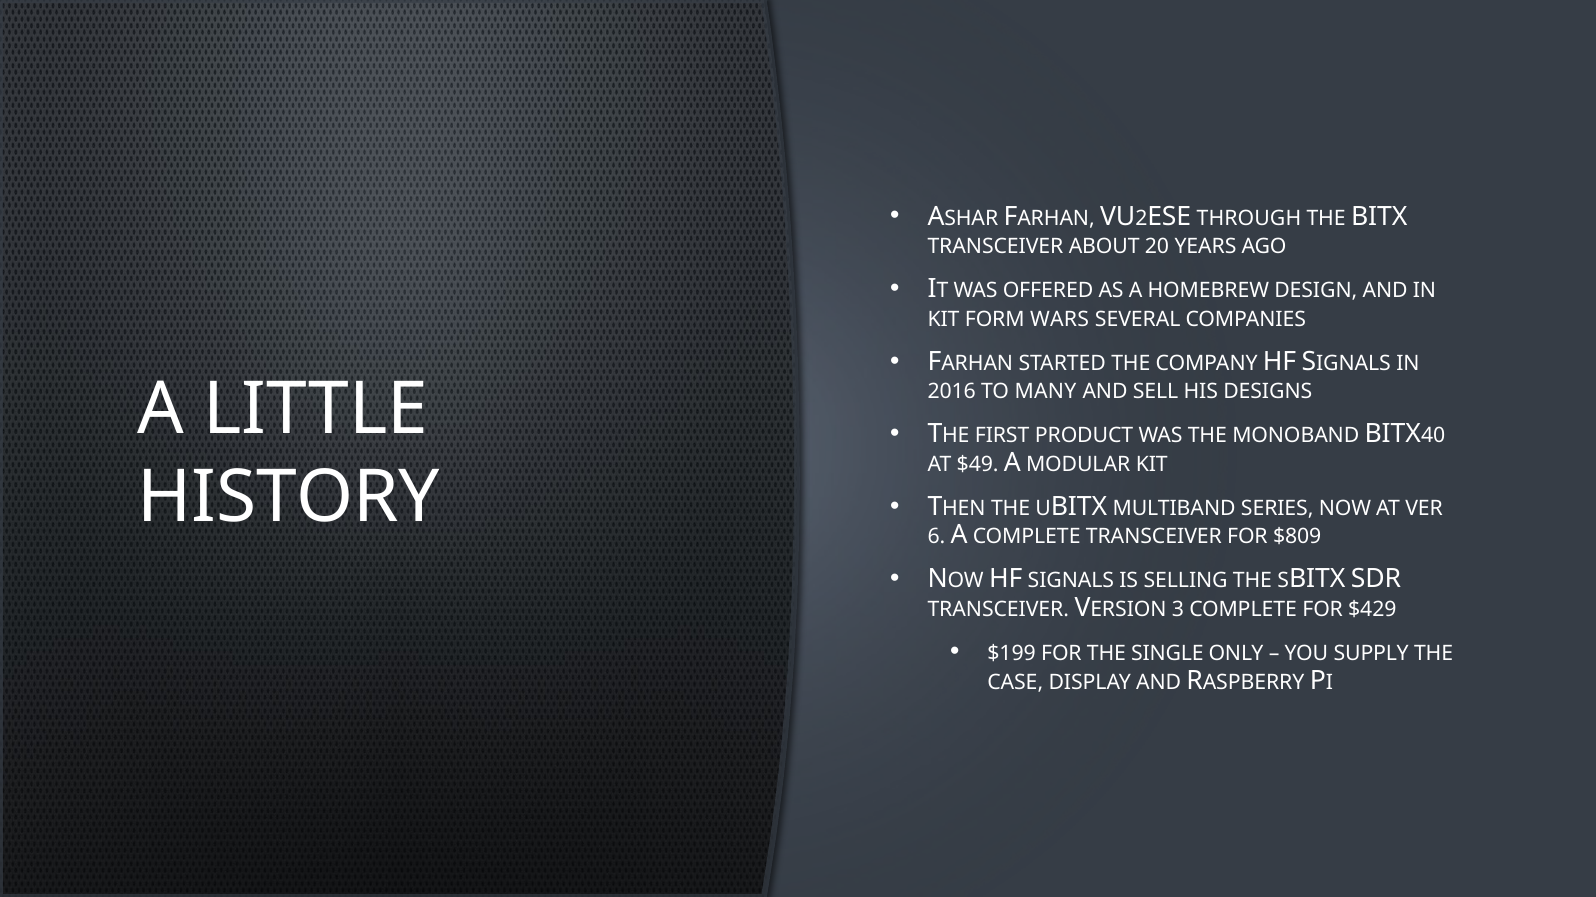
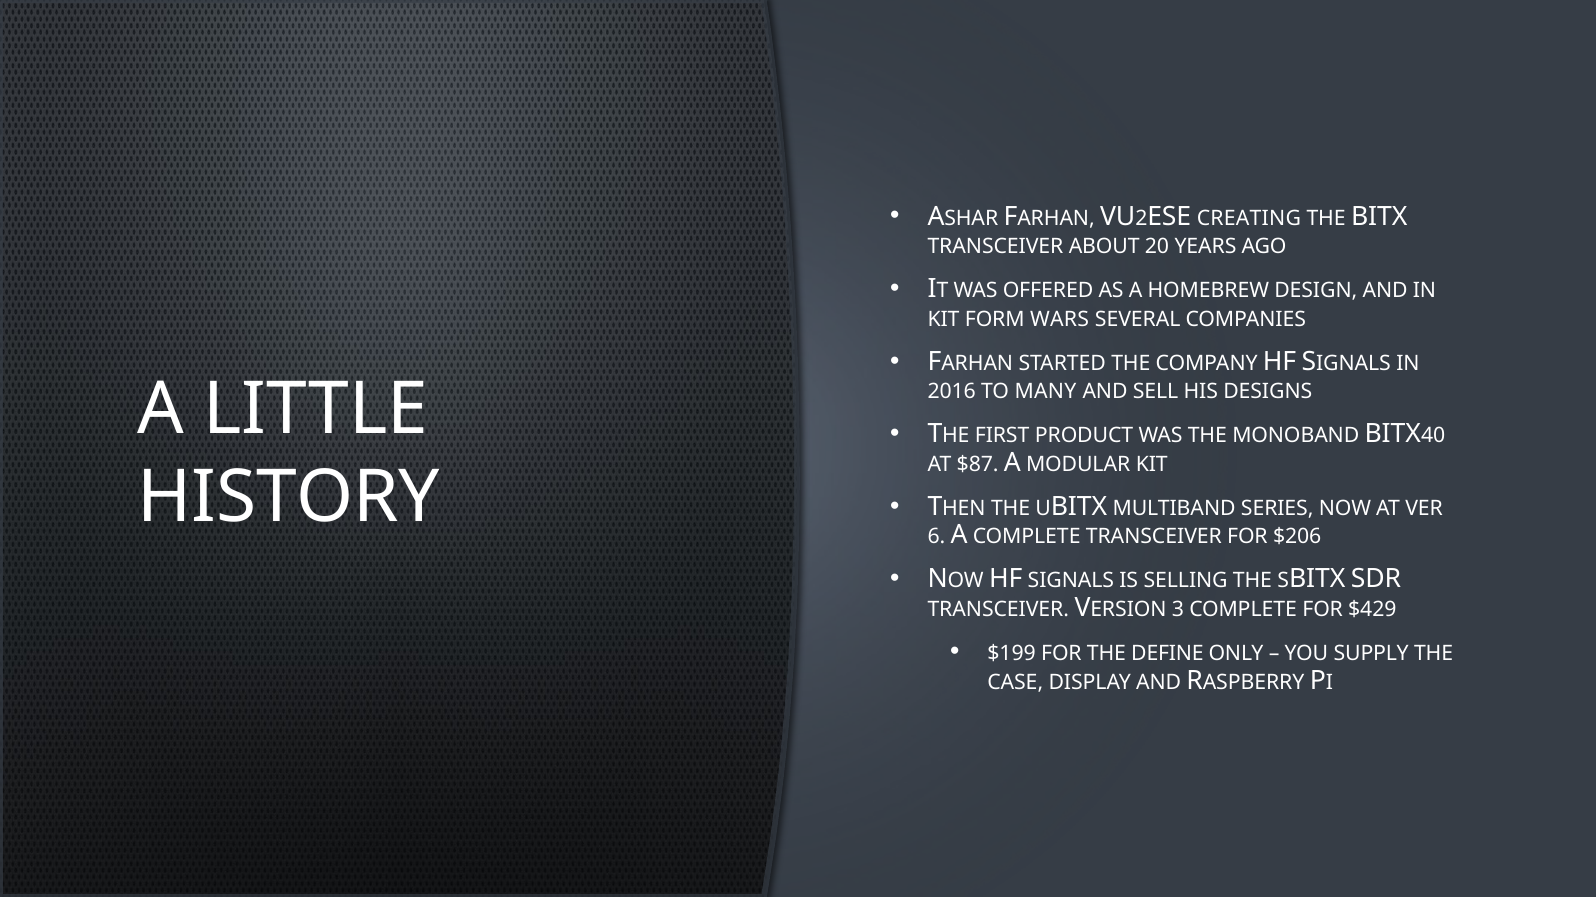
THROUGH: THROUGH -> CREATING
$49: $49 -> $87
$809: $809 -> $206
SINGLE: SINGLE -> DEFINE
